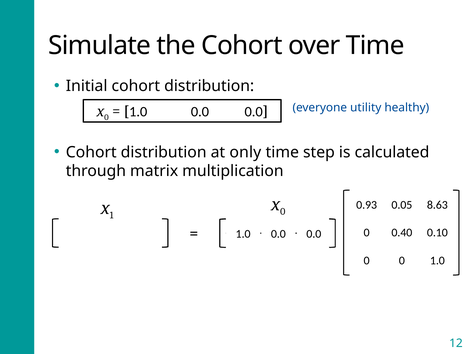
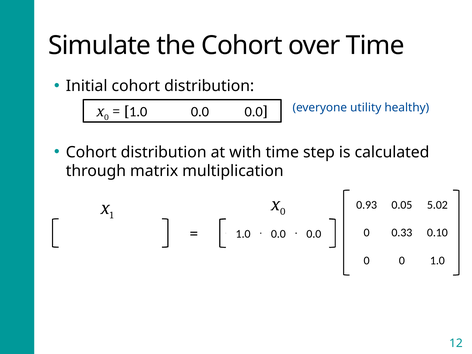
only: only -> with
8.63: 8.63 -> 5.02
0.40: 0.40 -> 0.33
